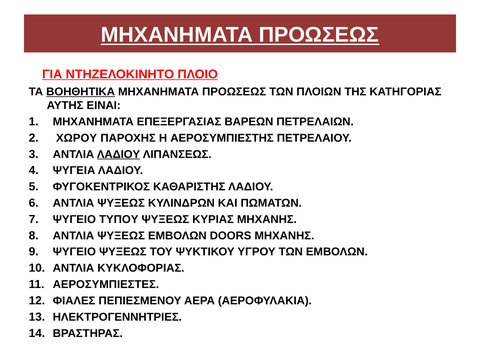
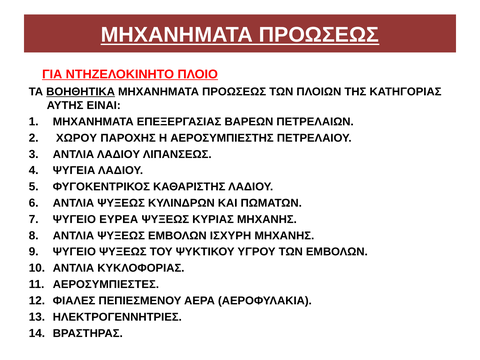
ΛΑΔΙΟΥ at (119, 154) underline: present -> none
ΤΥΠΟΥ: ΤΥΠΟΥ -> ΕΥΡΕΑ
DOORS: DOORS -> ΙΣΧΥΡΗ
